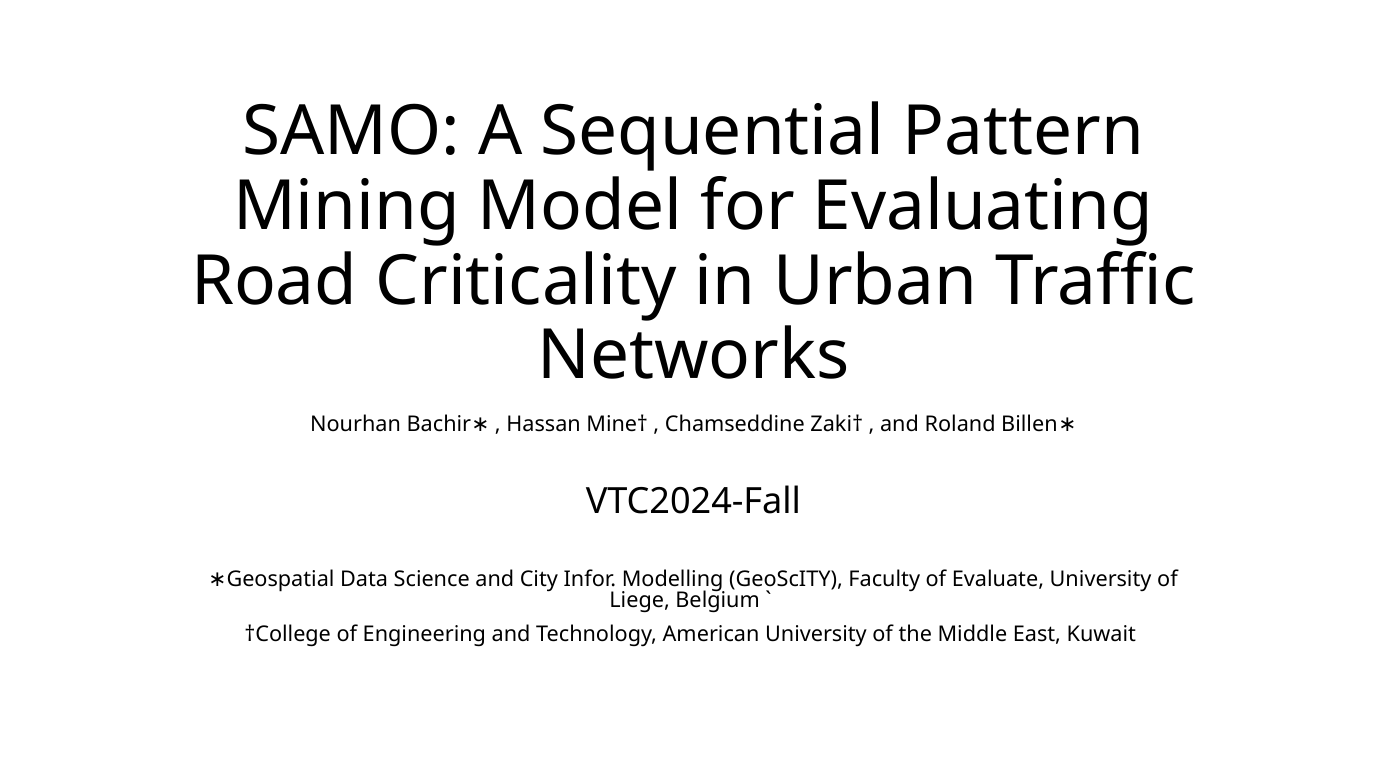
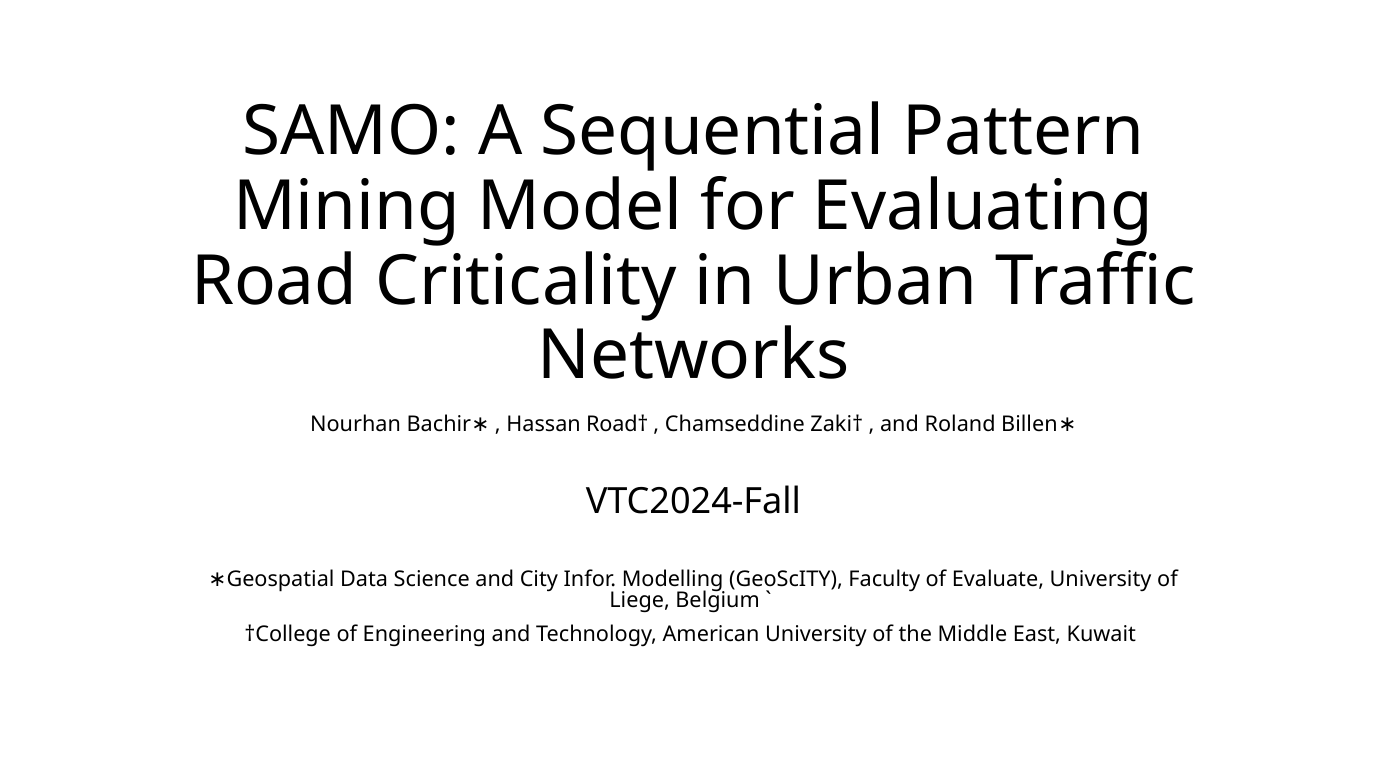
Mine†: Mine† -> Road†
